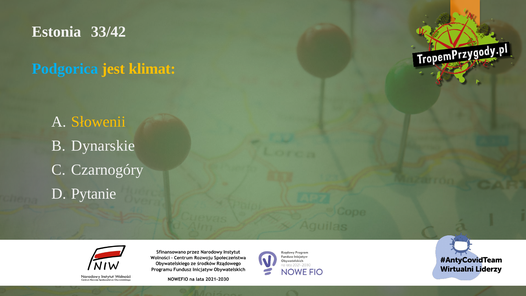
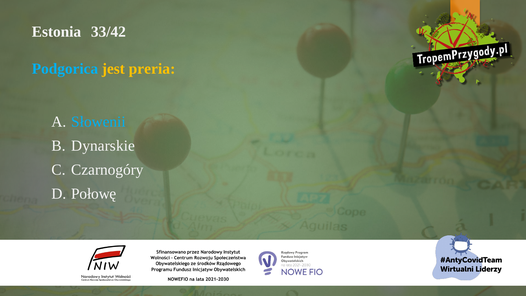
klimat: klimat -> preria
Słowenii colour: yellow -> light blue
Pytanie: Pytanie -> Połowę
